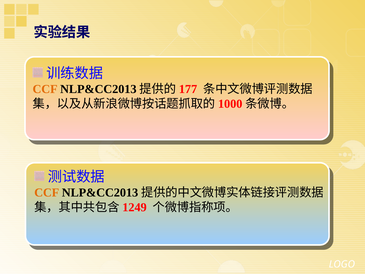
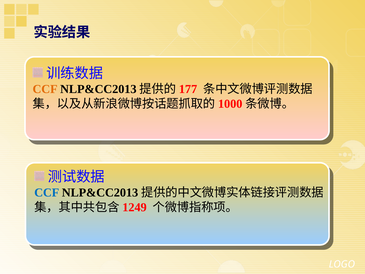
CCF at (47, 193) colour: orange -> blue
